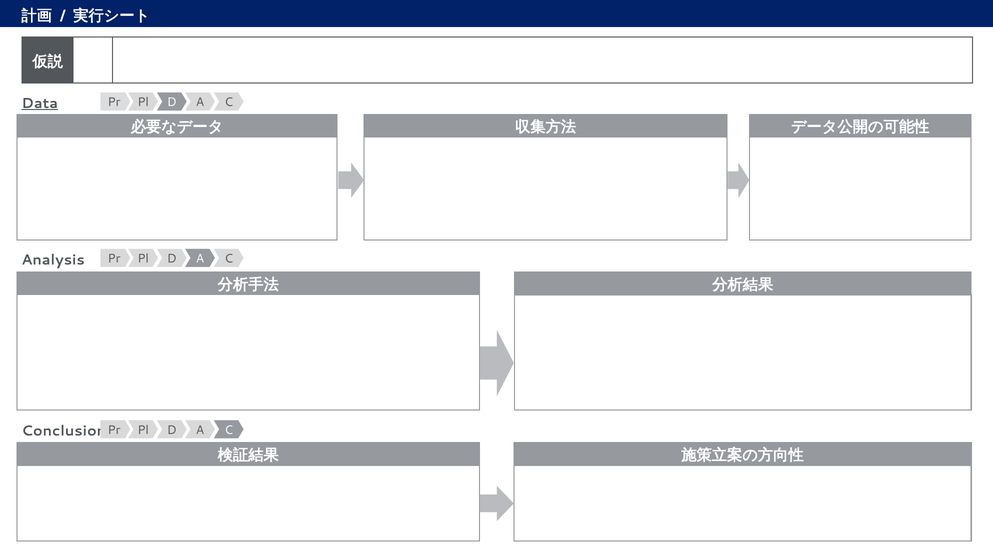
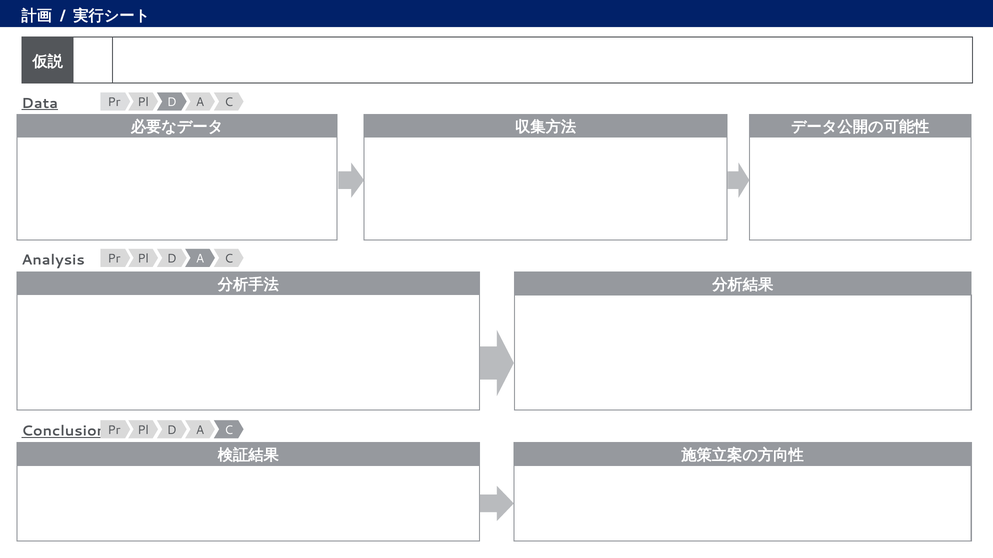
Conclusion underline: none -> present
